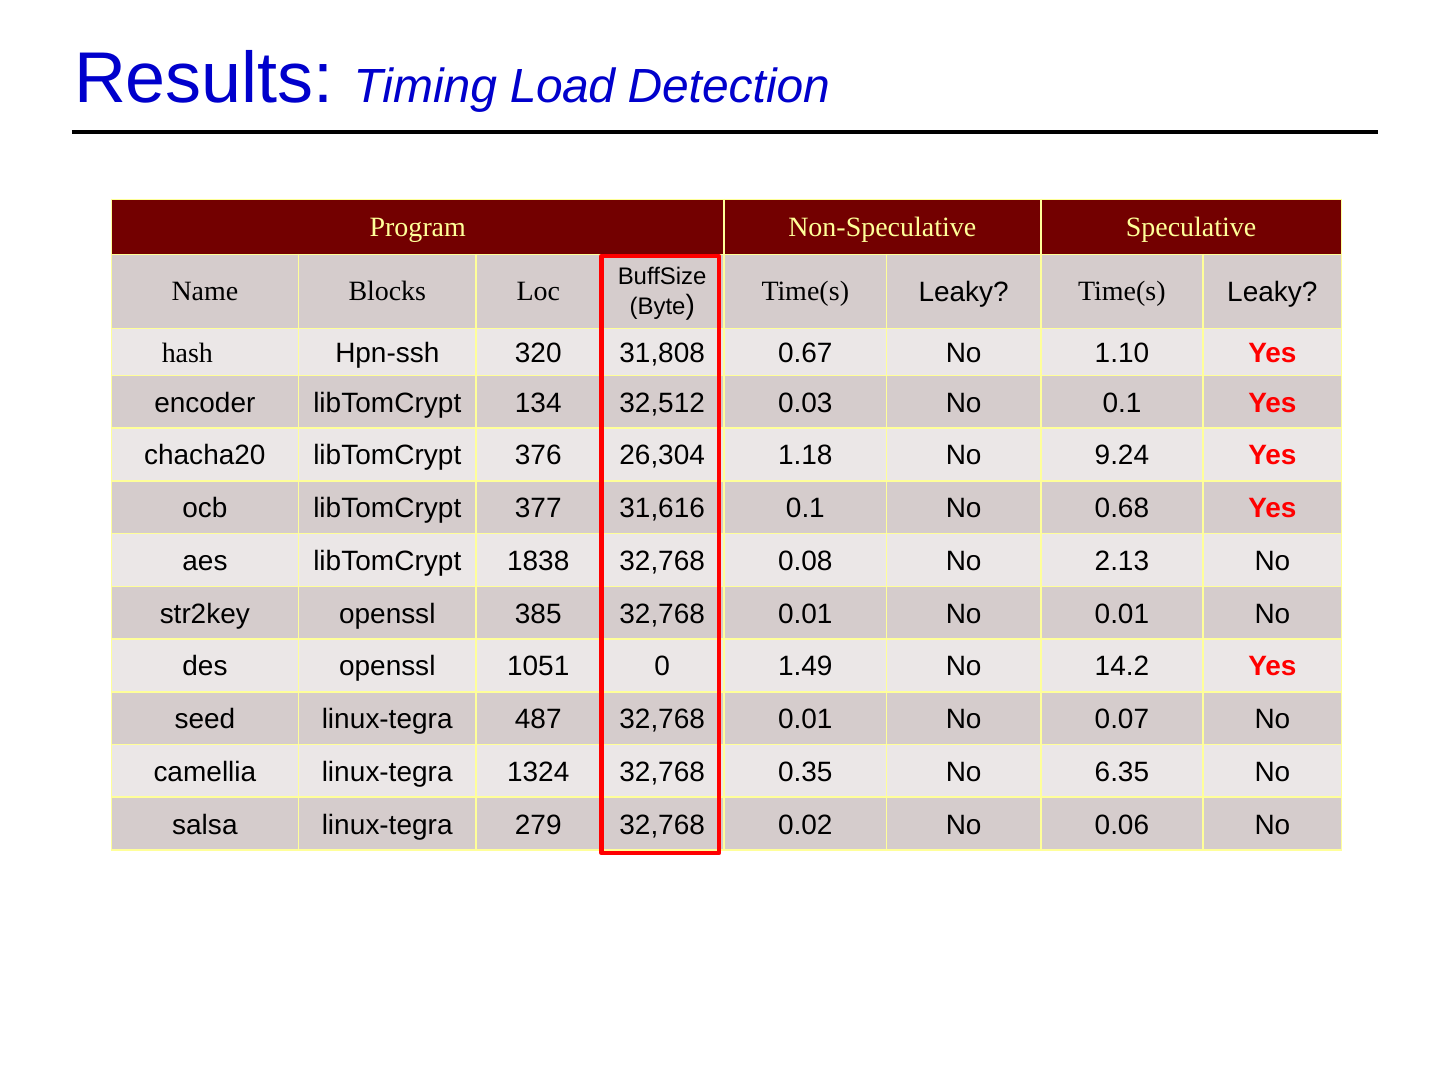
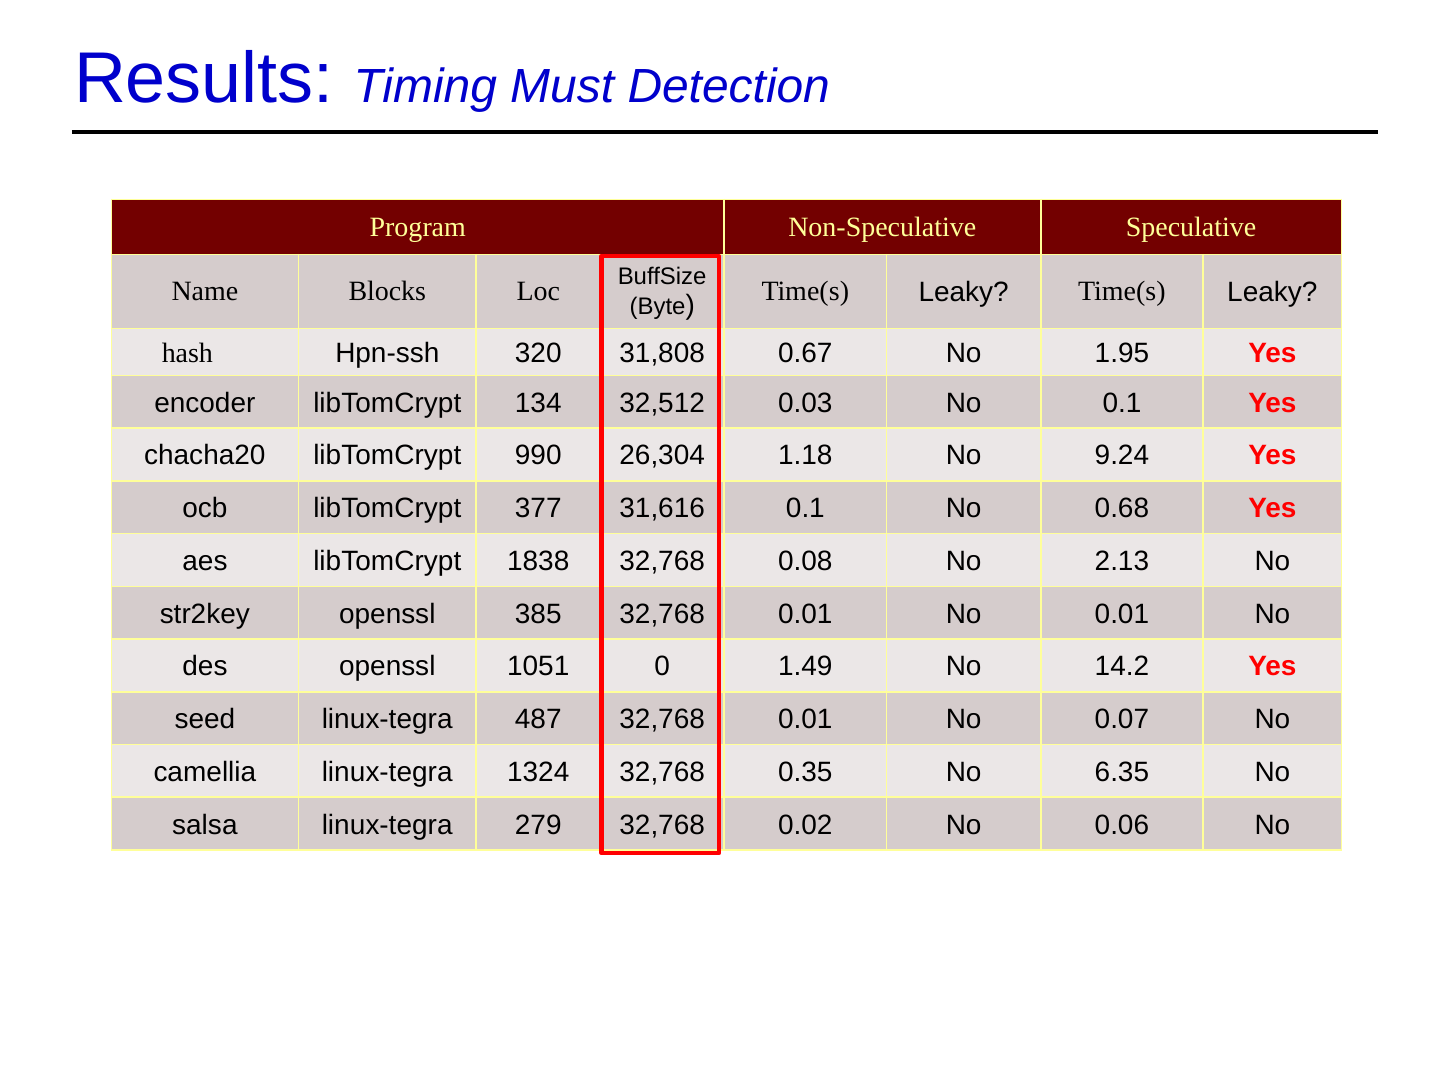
Load: Load -> Must
1.10: 1.10 -> 1.95
376: 376 -> 990
